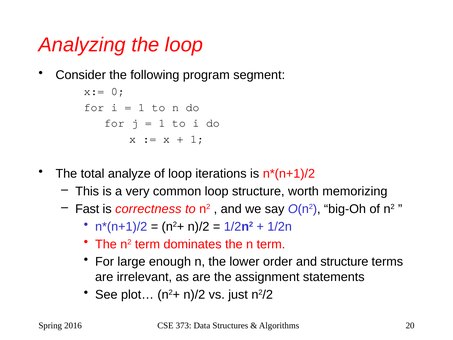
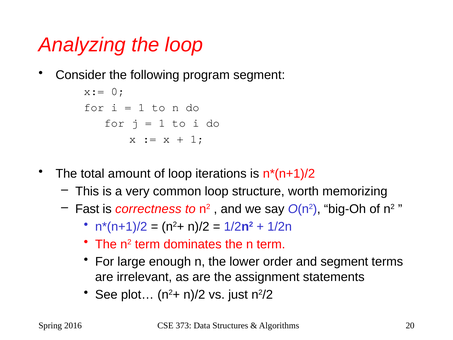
analyze: analyze -> amount
and structure: structure -> segment
